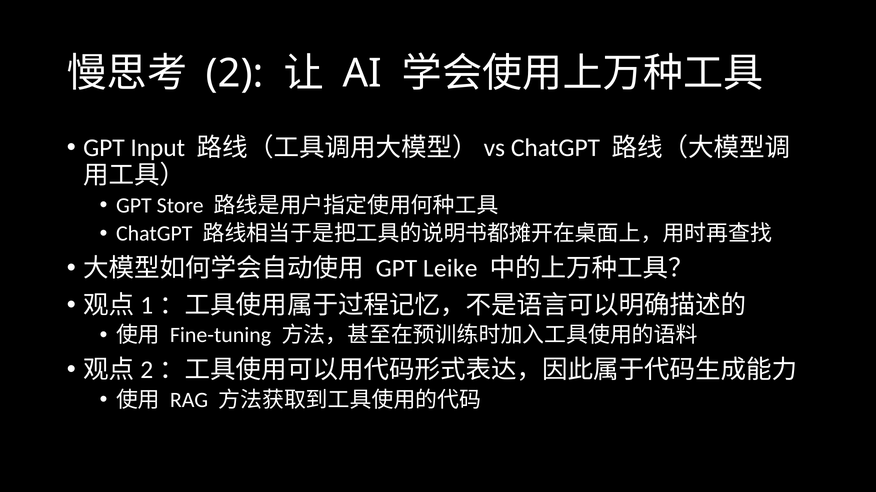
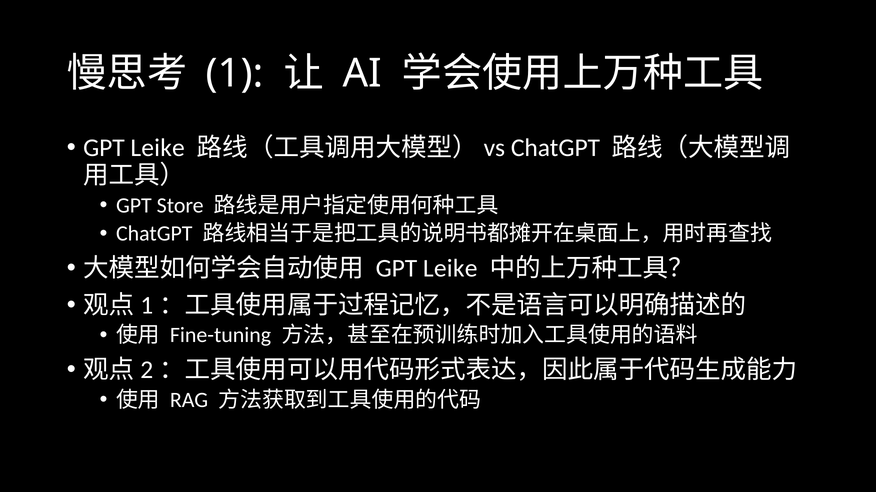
2: 2 -> 1
Input at (158, 148): Input -> Leike
